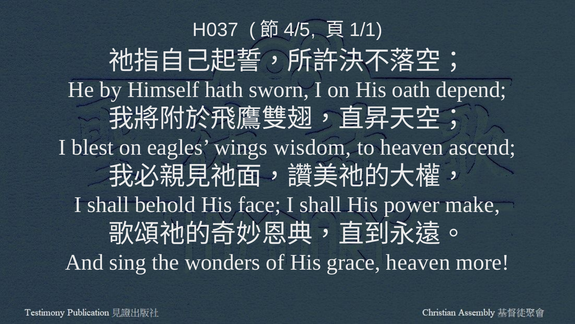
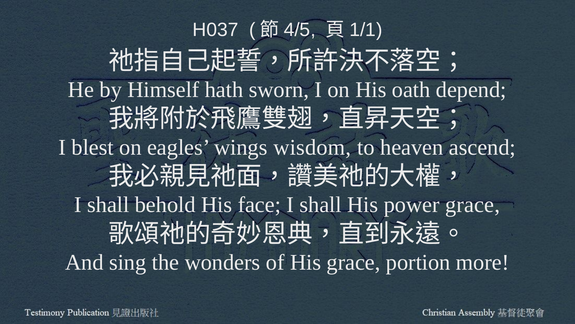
power make: make -> grace
grace heaven: heaven -> portion
